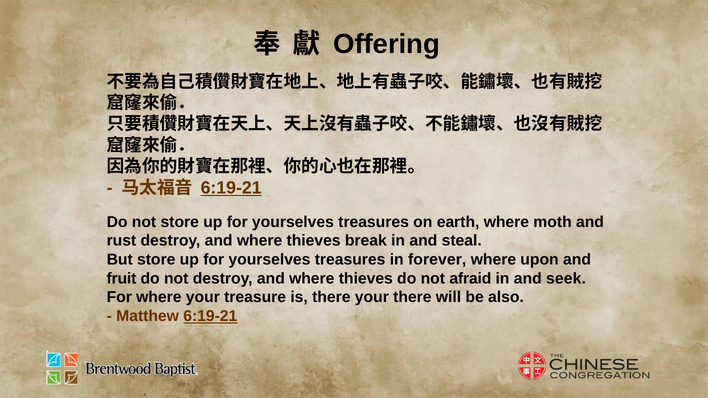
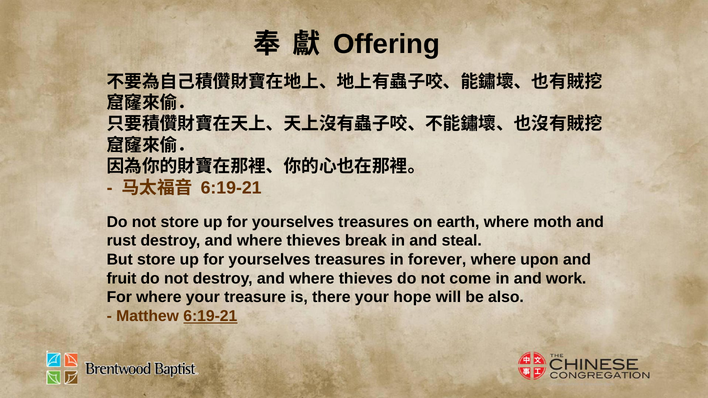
6:19-21 at (231, 188) underline: present -> none
afraid: afraid -> come
seek: seek -> work
your there: there -> hope
